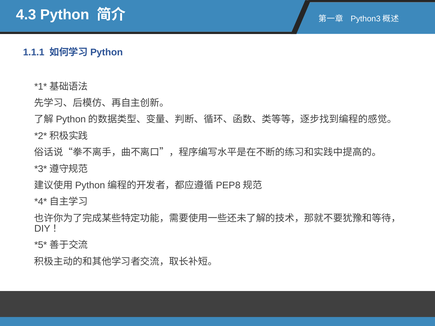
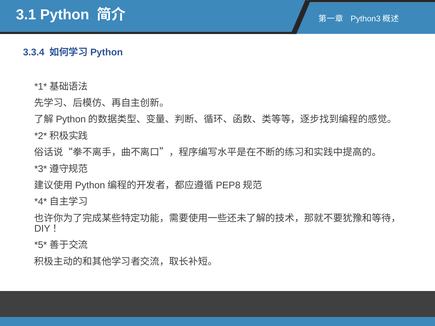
4.3: 4.3 -> 3.1
1.1.1: 1.1.1 -> 3.3.4
